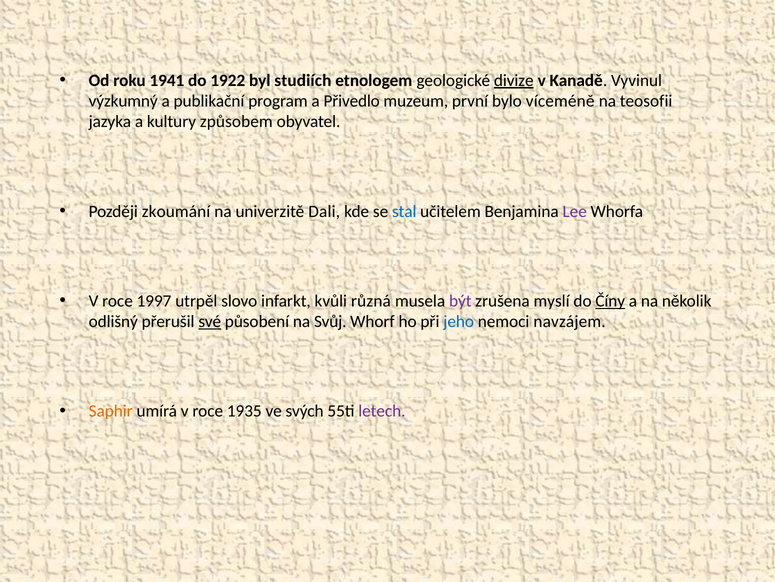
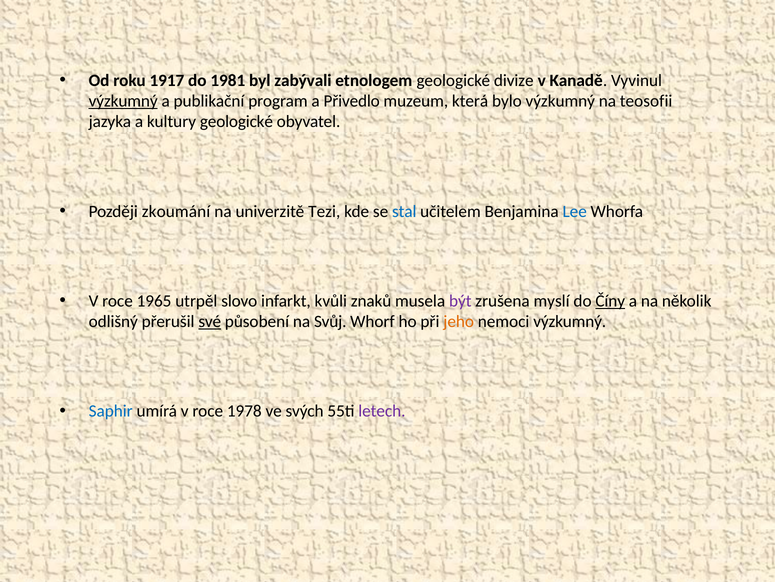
1941: 1941 -> 1917
1922: 1922 -> 1981
studiích: studiích -> zabývali
divize underline: present -> none
výzkumný at (123, 101) underline: none -> present
první: první -> která
bylo víceméně: víceméně -> výzkumný
kultury způsobem: způsobem -> geologické
Dali: Dali -> Tezi
Lee colour: purple -> blue
1997: 1997 -> 1965
různá: různá -> znaků
jeho colour: blue -> orange
nemoci navzájem: navzájem -> výzkumný
Saphir colour: orange -> blue
1935: 1935 -> 1978
